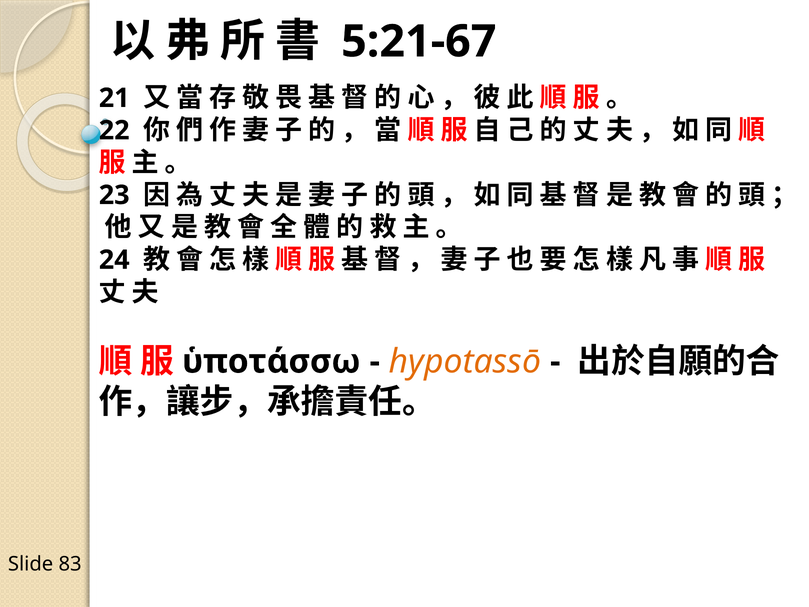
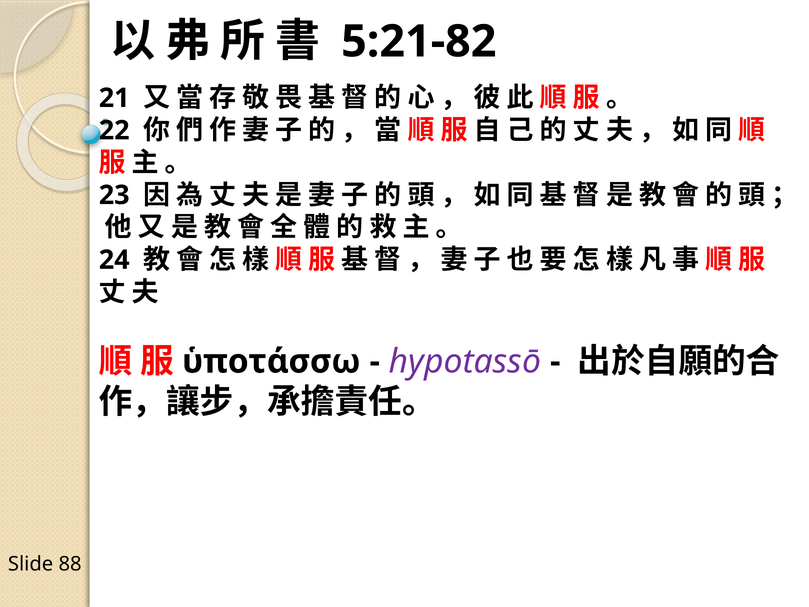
5:21-67: 5:21-67 -> 5:21-82
hypotassō colour: orange -> purple
83: 83 -> 88
